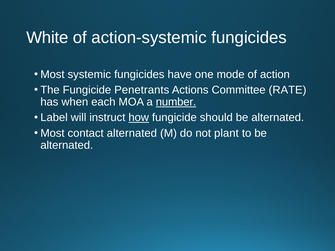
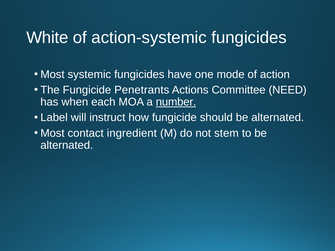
RATE: RATE -> NEED
how underline: present -> none
contact alternated: alternated -> ingredient
plant: plant -> stem
